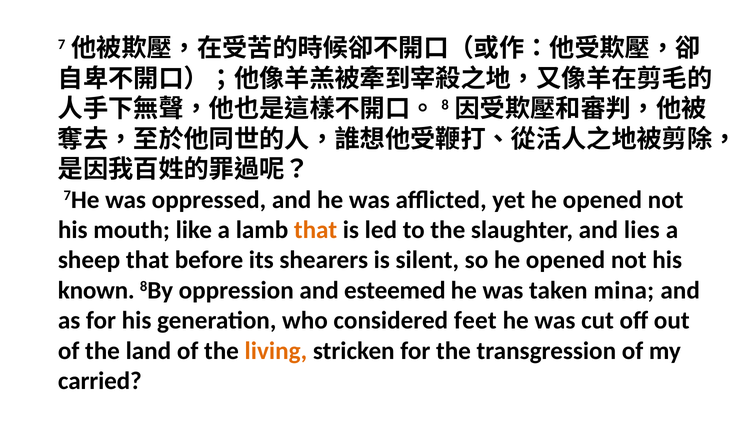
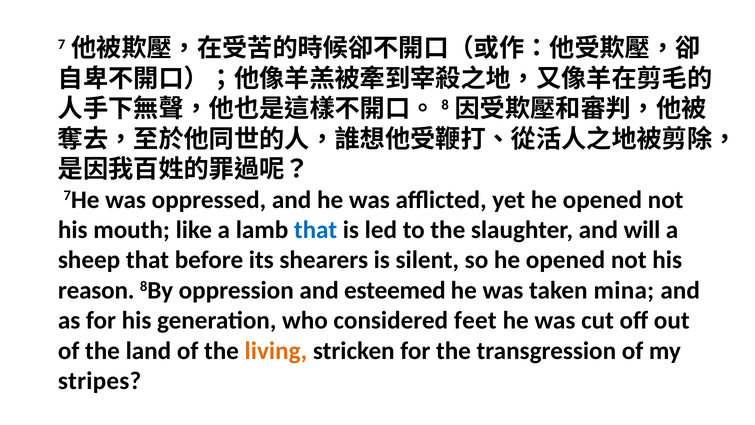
that at (316, 230) colour: orange -> blue
lies: lies -> will
known: known -> reason
carried: carried -> stripes
